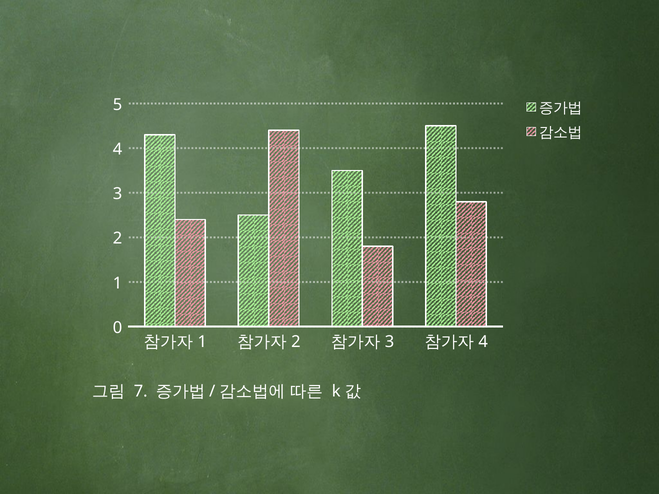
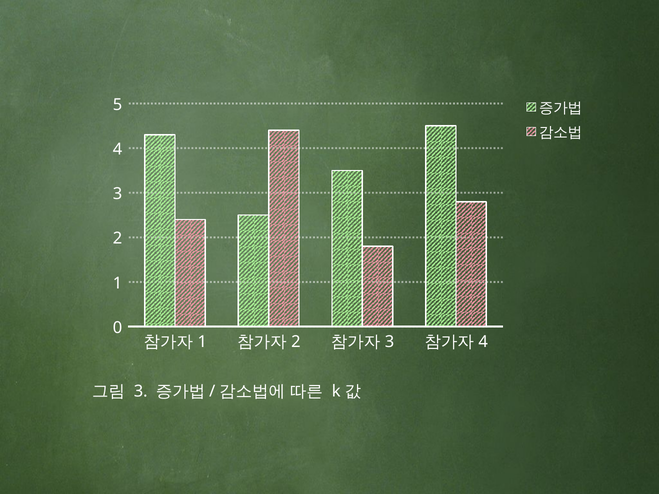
7 at (141, 391): 7 -> 3
